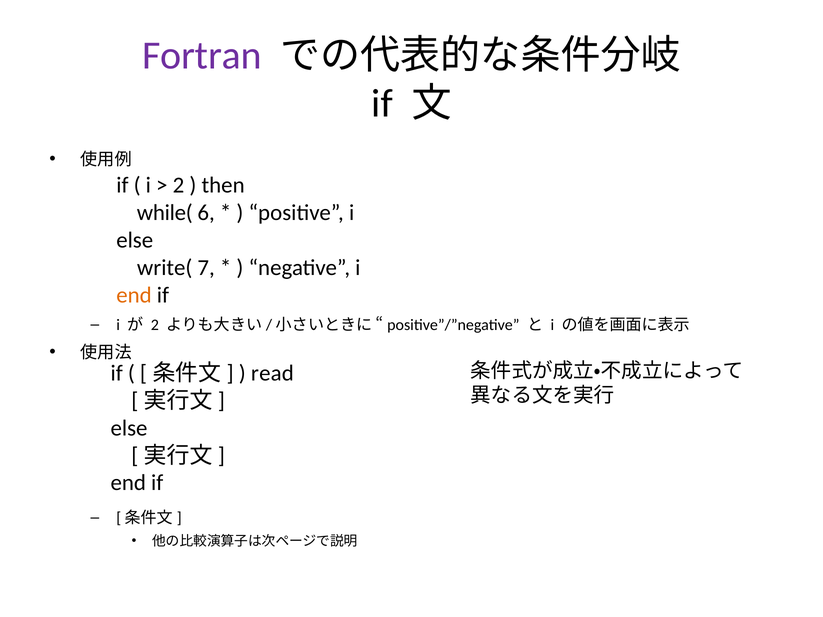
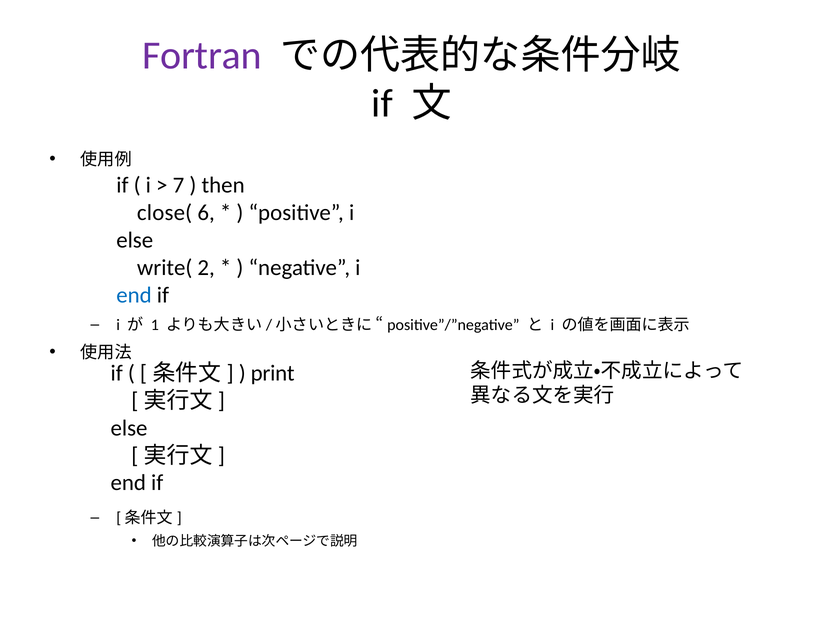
2 at (178, 185): 2 -> 7
while(: while( -> close(
7: 7 -> 2
end at (134, 295) colour: orange -> blue
2 at (155, 325): 2 -> 1
read: read -> print
